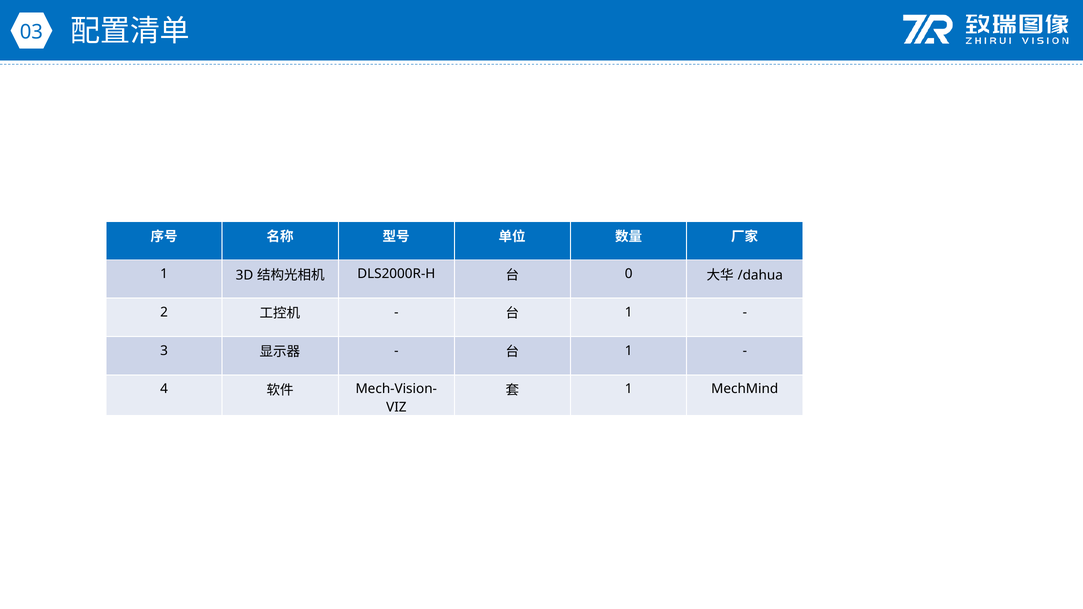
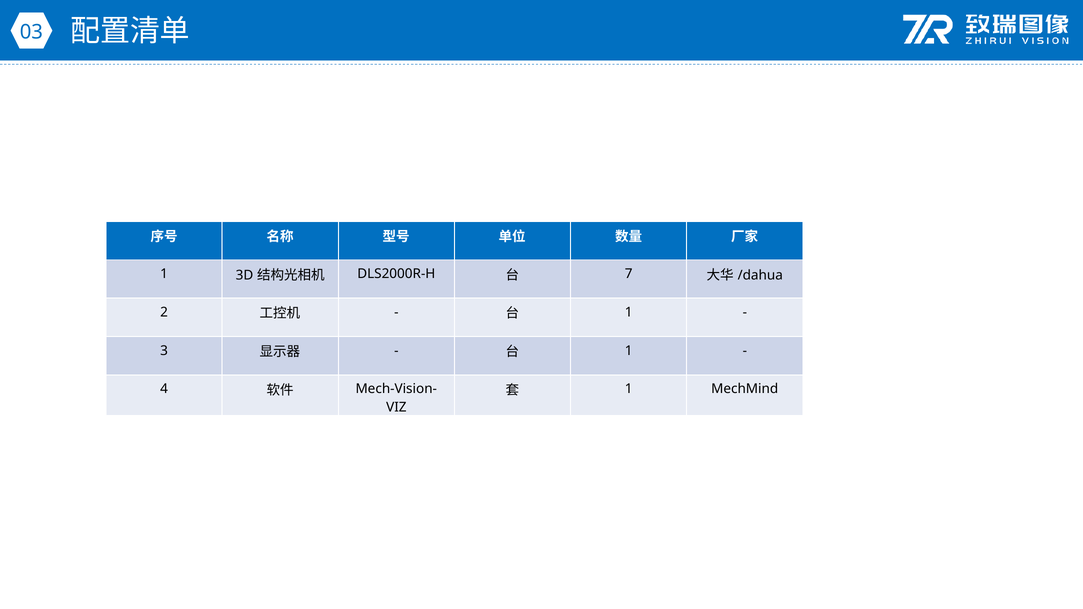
0: 0 -> 7
